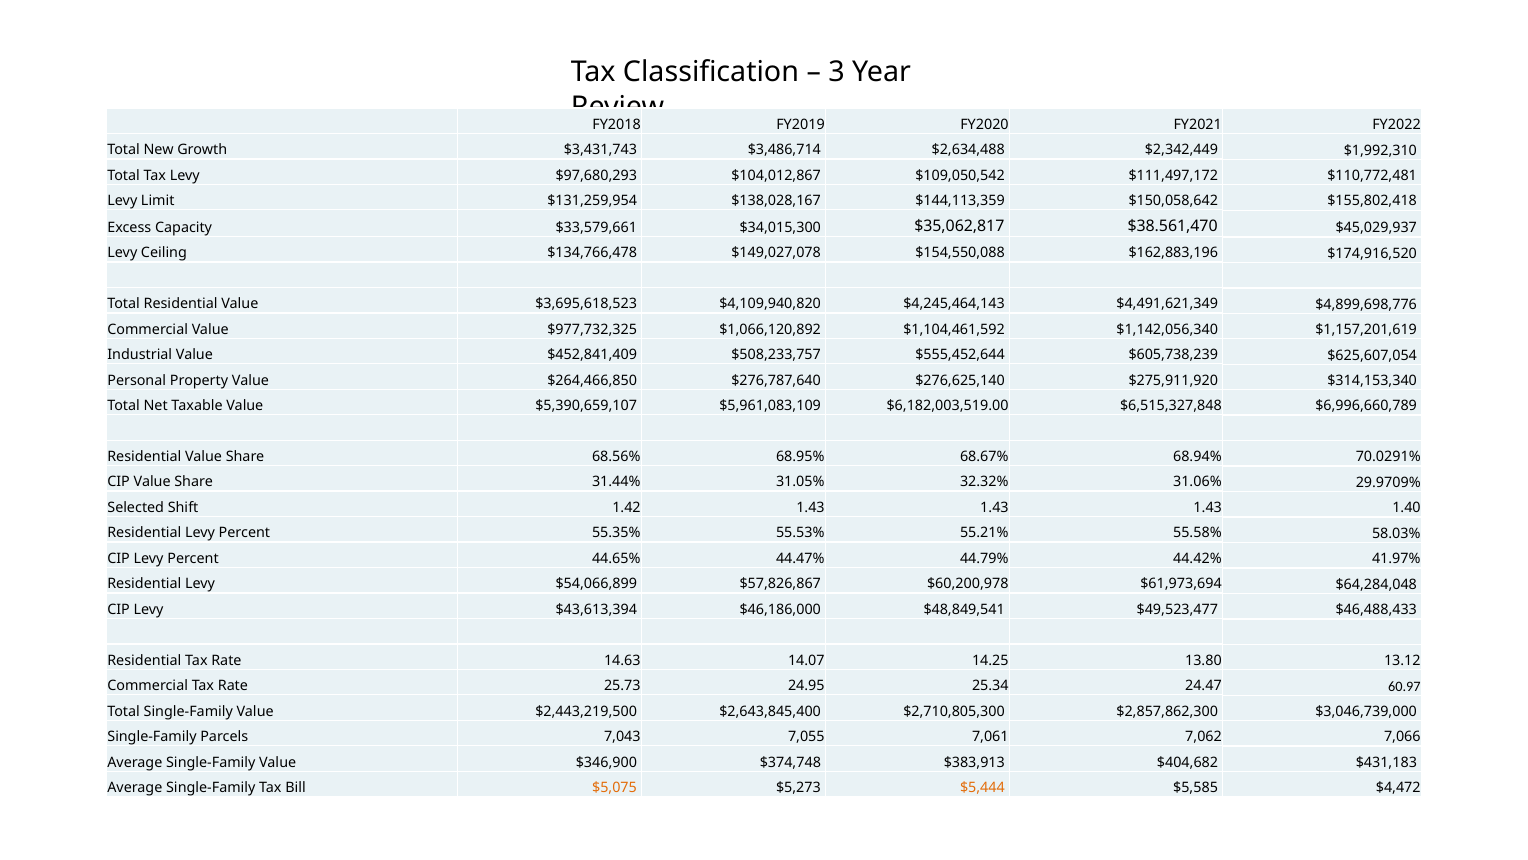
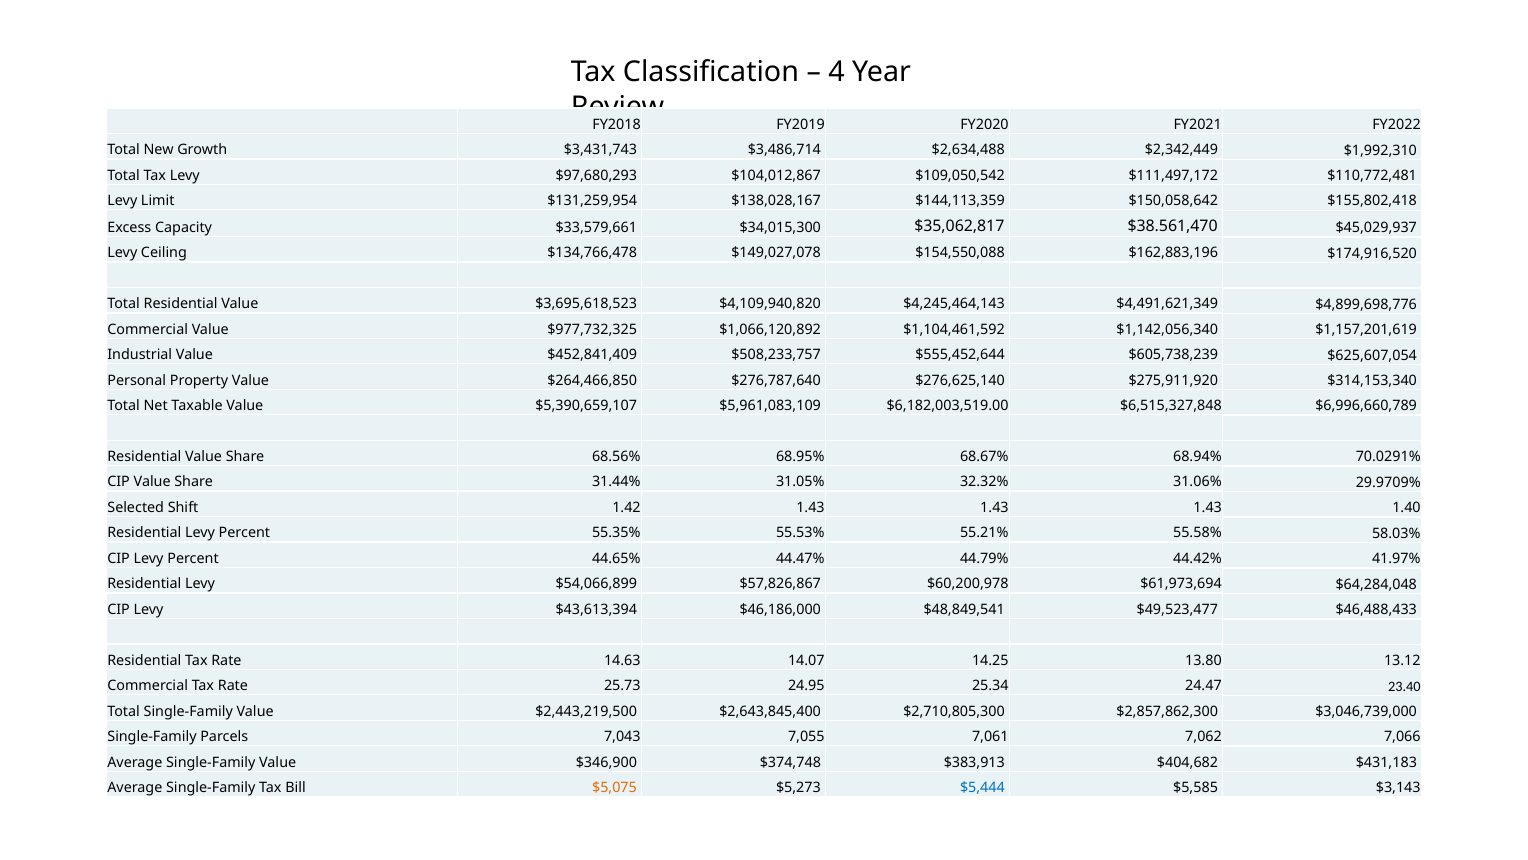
3: 3 -> 4
60.97: 60.97 -> 23.40
$5,444 colour: orange -> blue
$4,472: $4,472 -> $3,143
